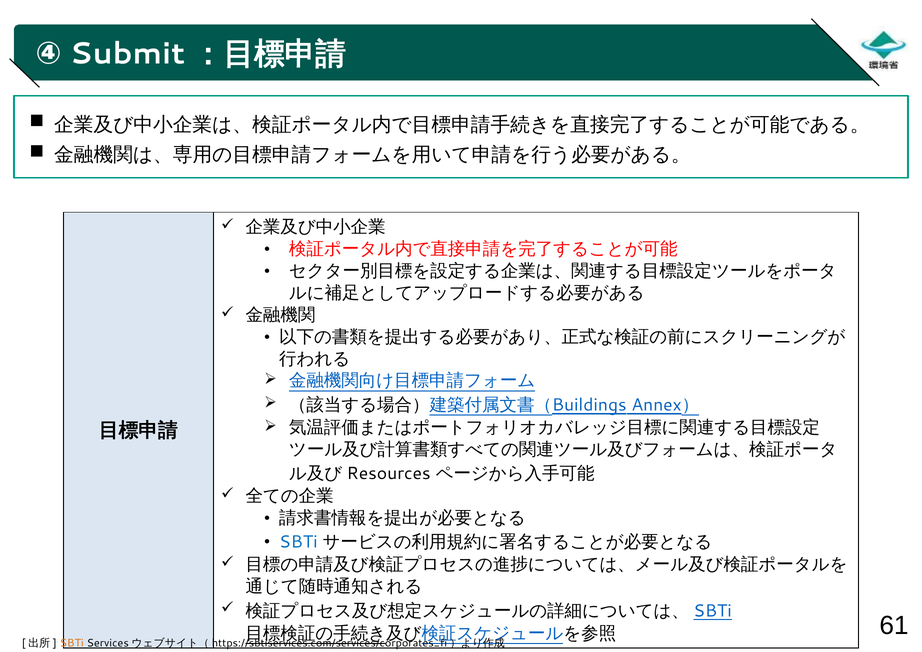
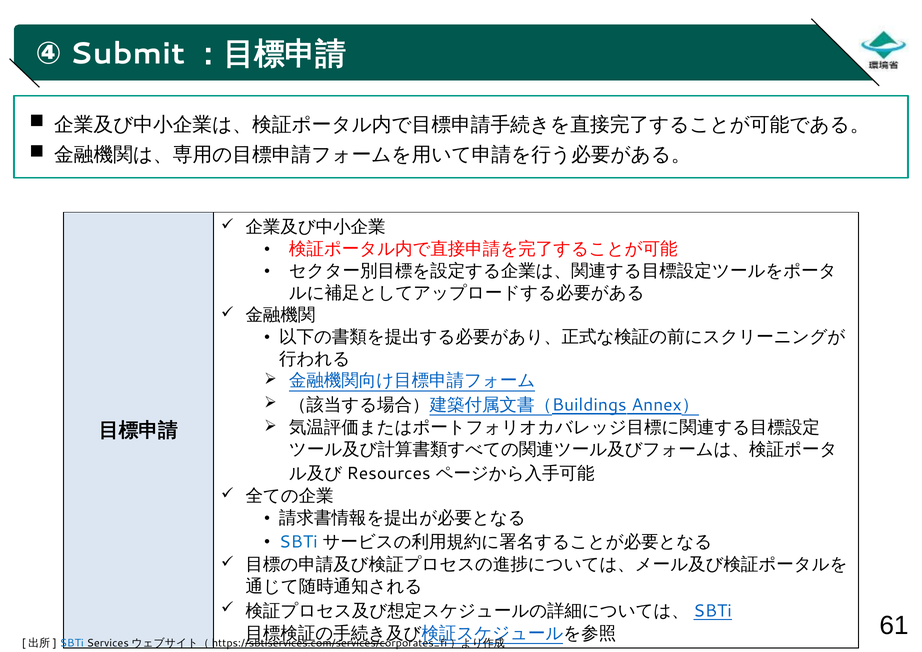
SBTi at (72, 643) colour: orange -> blue
